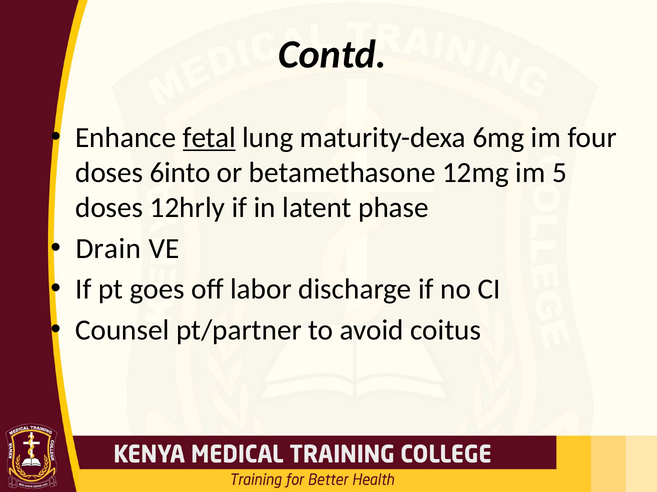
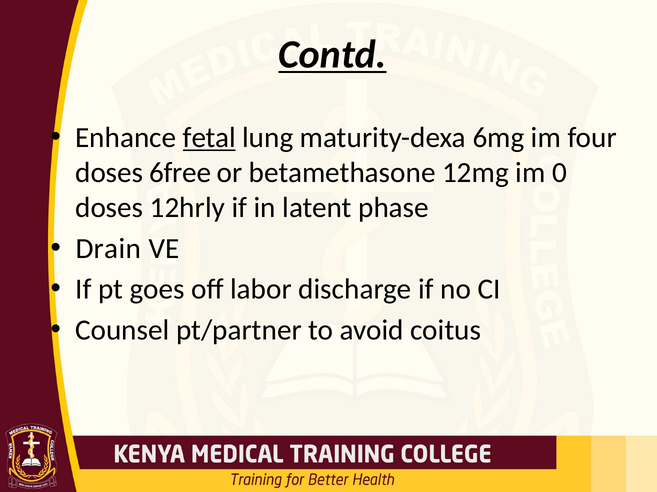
Contd underline: none -> present
6into: 6into -> 6free
5: 5 -> 0
